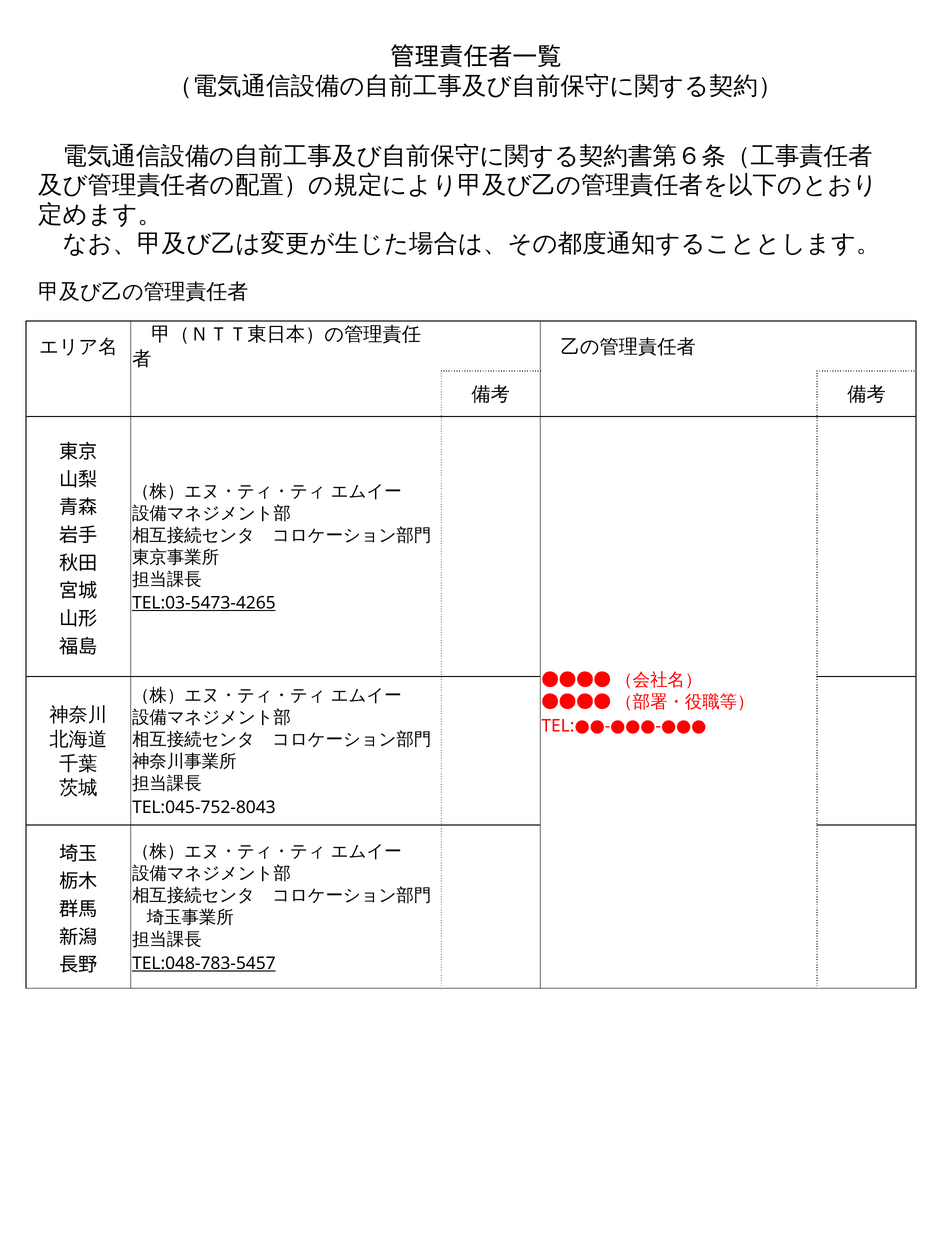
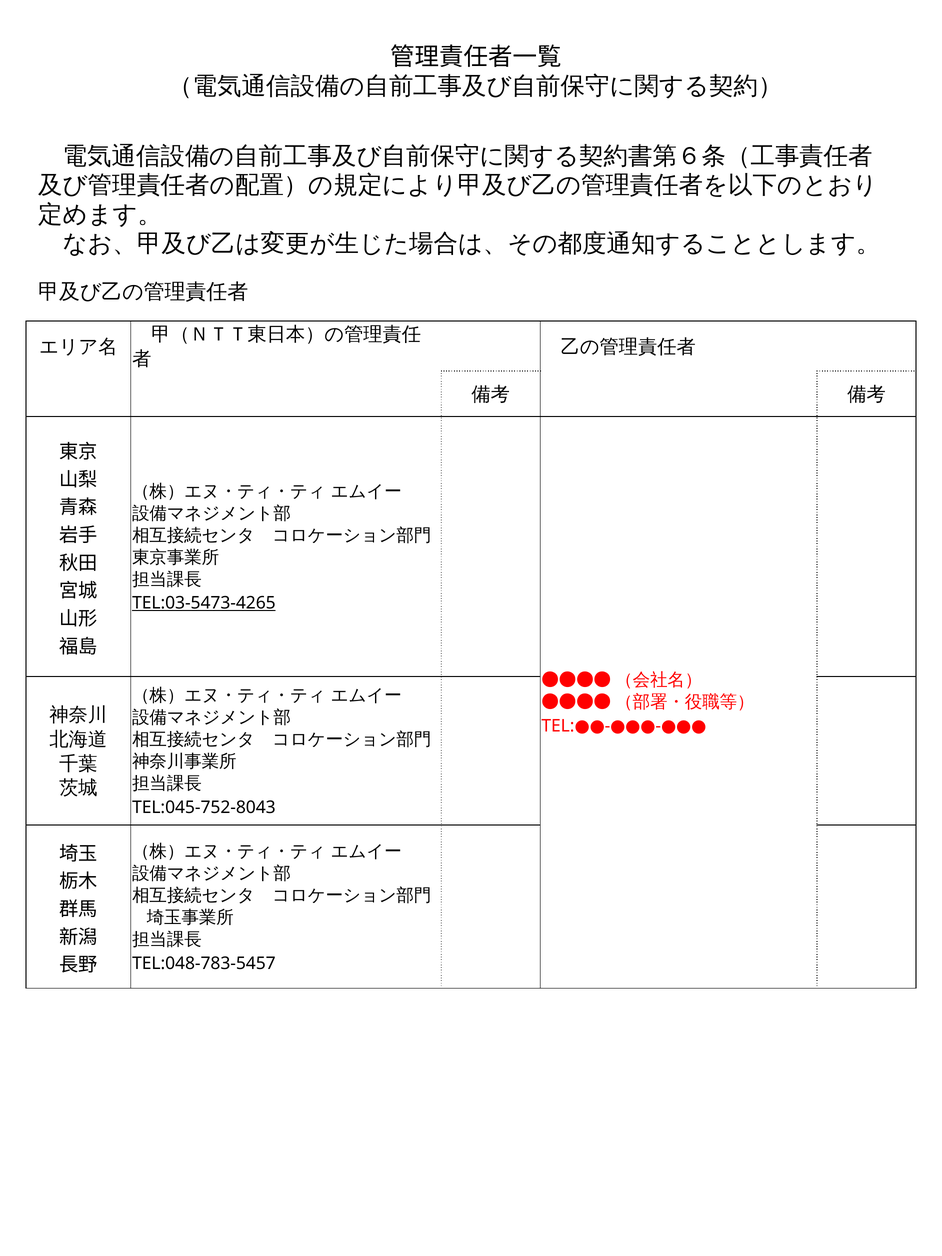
TEL:048-783-5457 underline: present -> none
